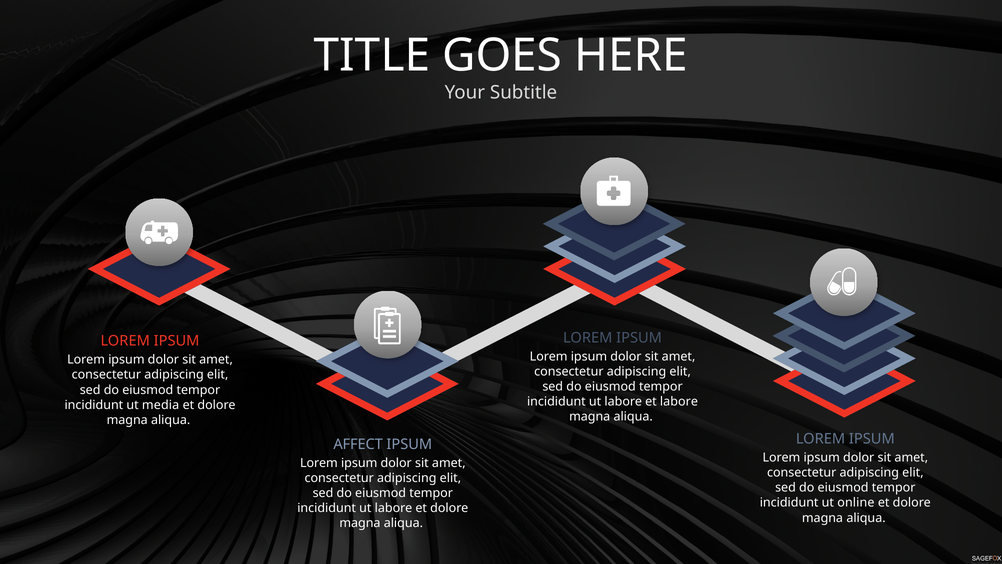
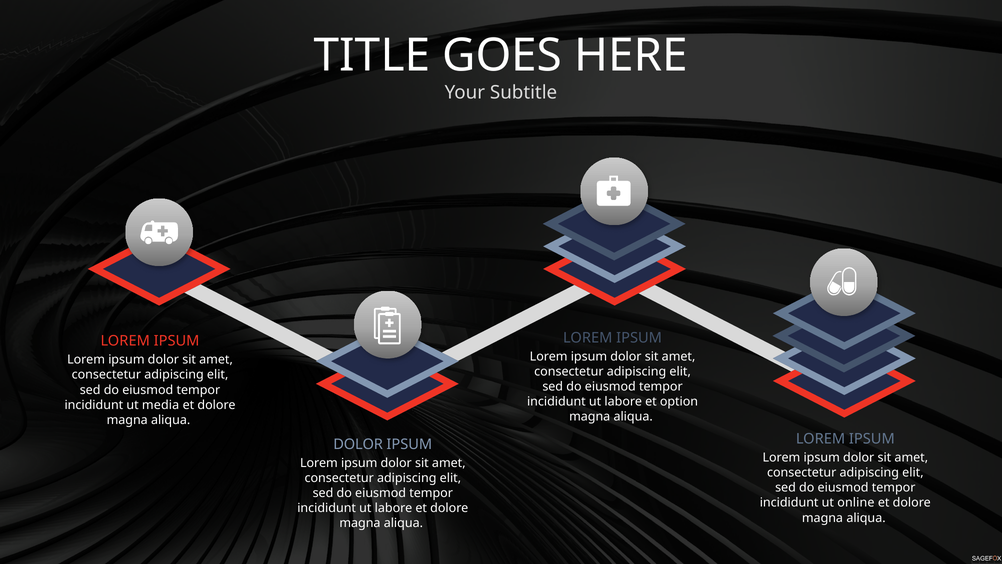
et labore: labore -> option
AFFECT at (358, 444): AFFECT -> DOLOR
